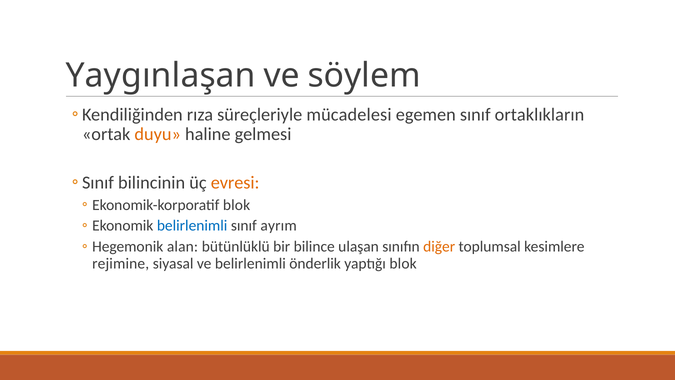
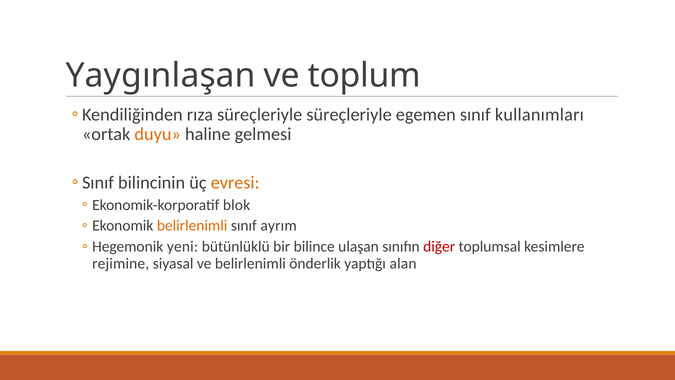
söylem: söylem -> toplum
süreçleriyle mücadelesi: mücadelesi -> süreçleriyle
ortaklıkların: ortaklıkların -> kullanımları
belirlenimli at (192, 226) colour: blue -> orange
alan: alan -> yeni
diğer colour: orange -> red
yaptığı blok: blok -> alan
